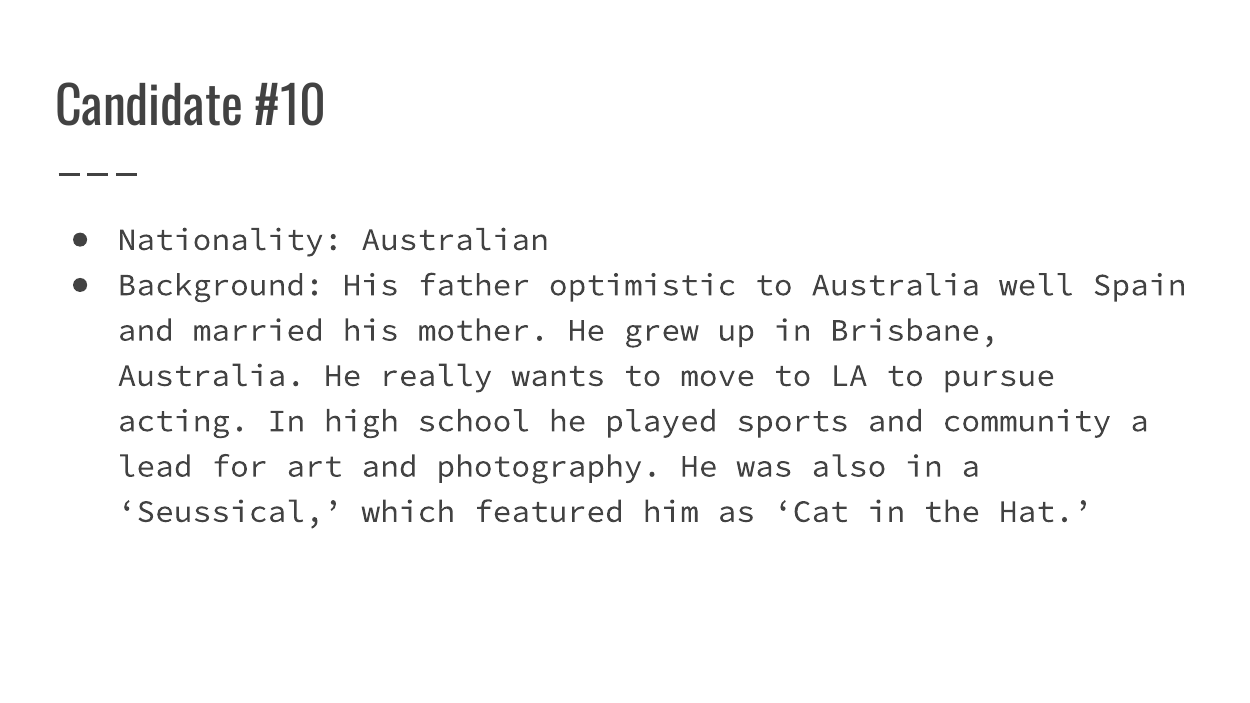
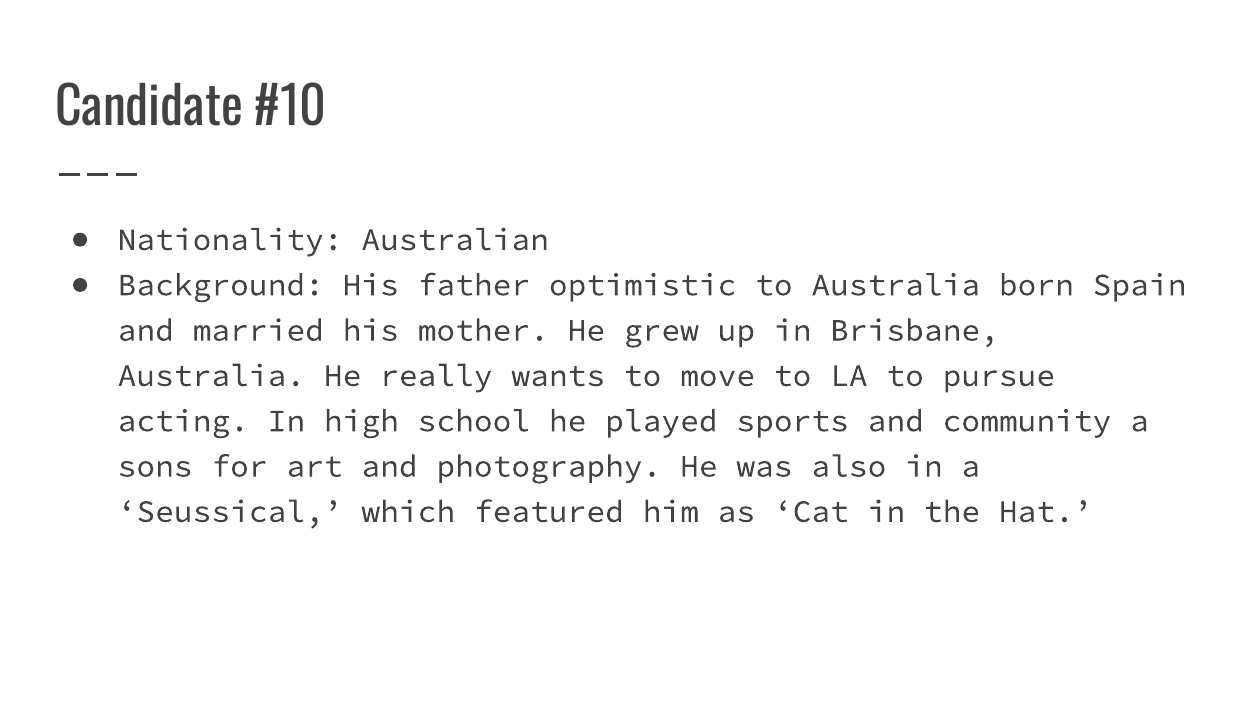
well: well -> born
lead: lead -> sons
